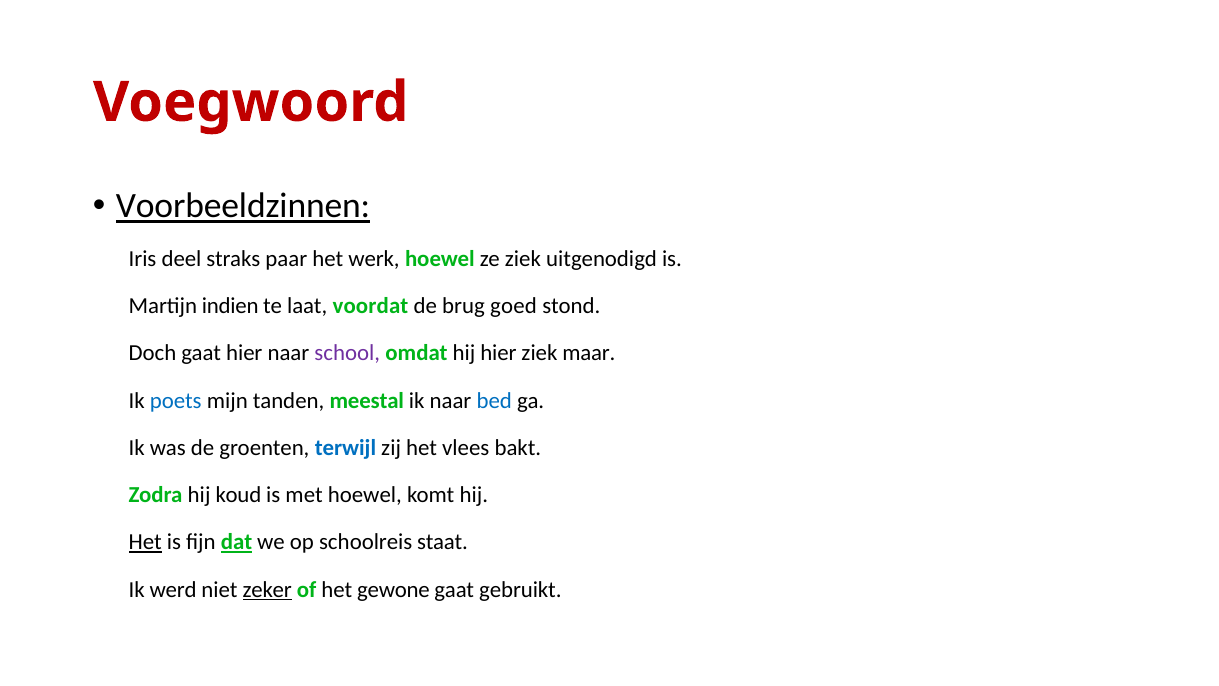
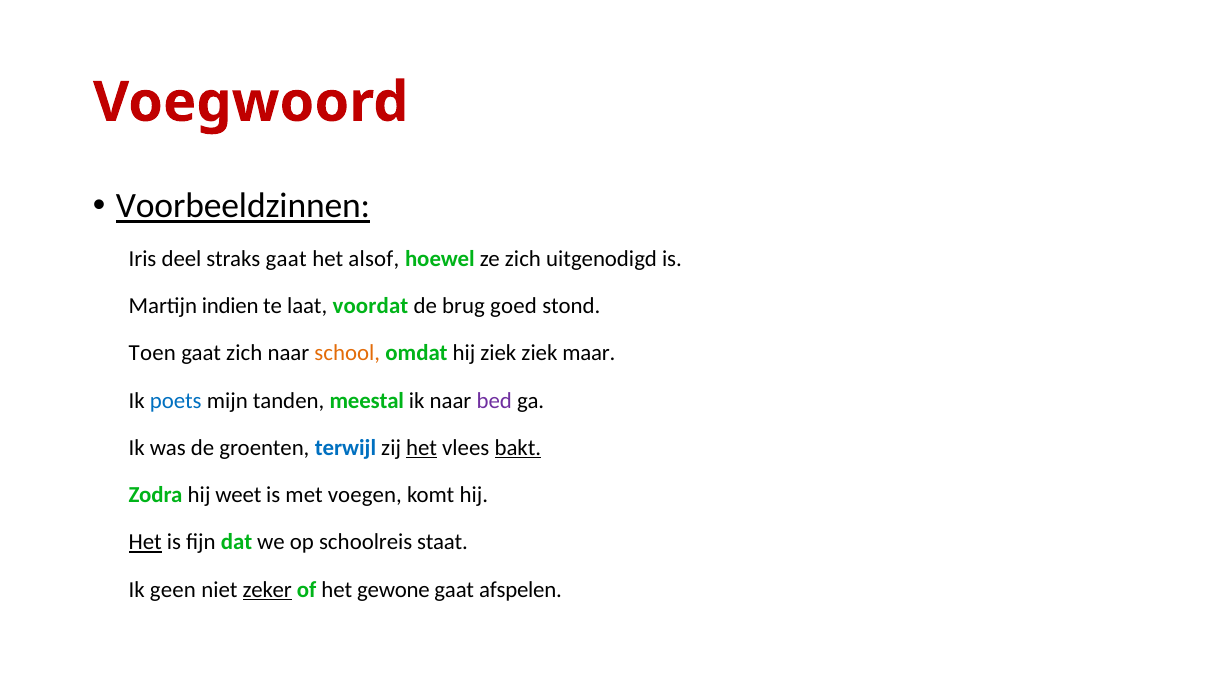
straks paar: paar -> gaat
werk: werk -> alsof
ze ziek: ziek -> zich
Doch: Doch -> Toen
gaat hier: hier -> zich
school colour: purple -> orange
hij hier: hier -> ziek
bed colour: blue -> purple
het at (422, 448) underline: none -> present
bakt underline: none -> present
koud: koud -> weet
met hoewel: hoewel -> voegen
dat underline: present -> none
werd: werd -> geen
gebruikt: gebruikt -> afspelen
